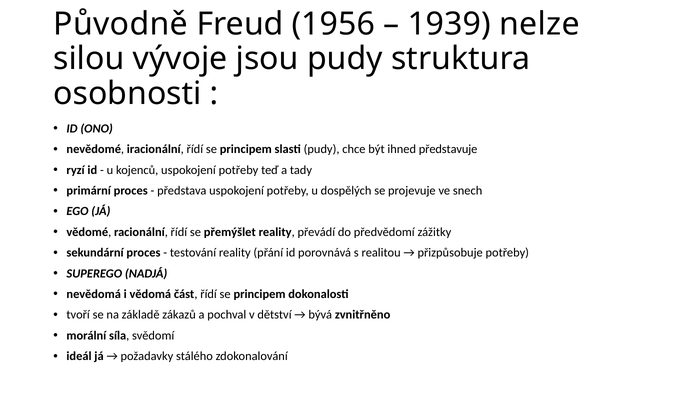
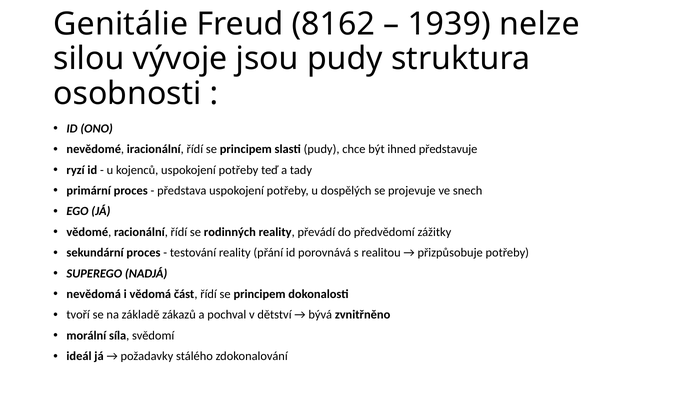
Původně: Původně -> Genitálie
1956: 1956 -> 8162
přemýšlet: přemýšlet -> rodinných
